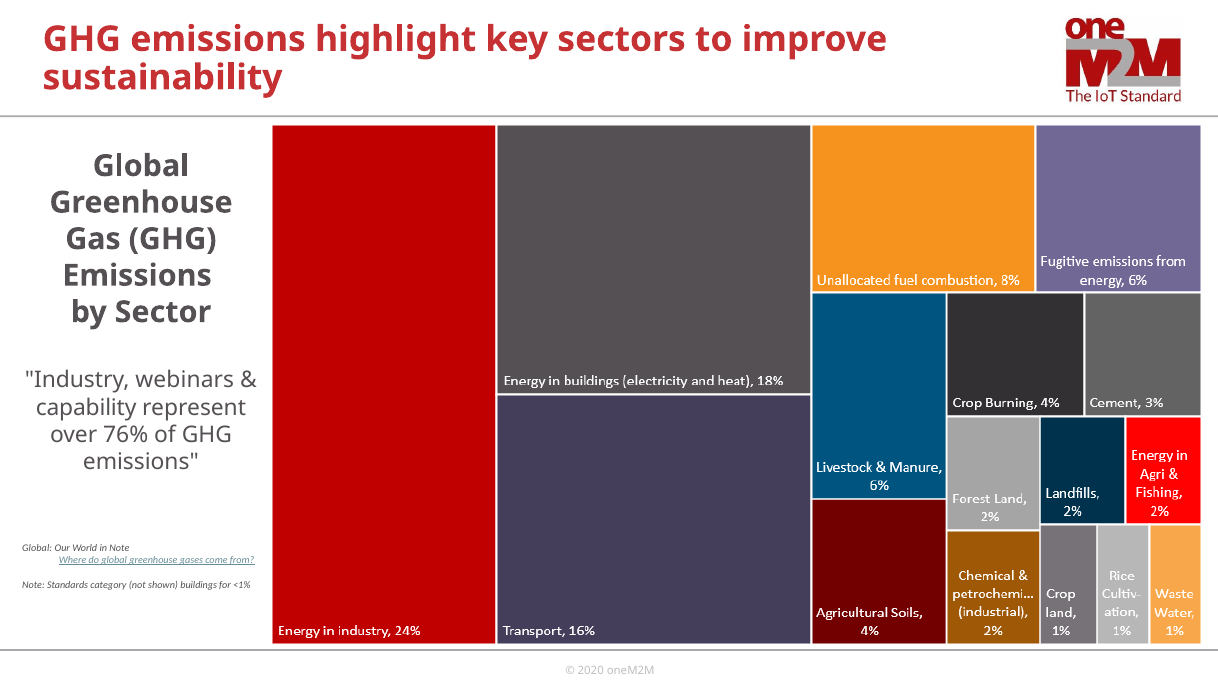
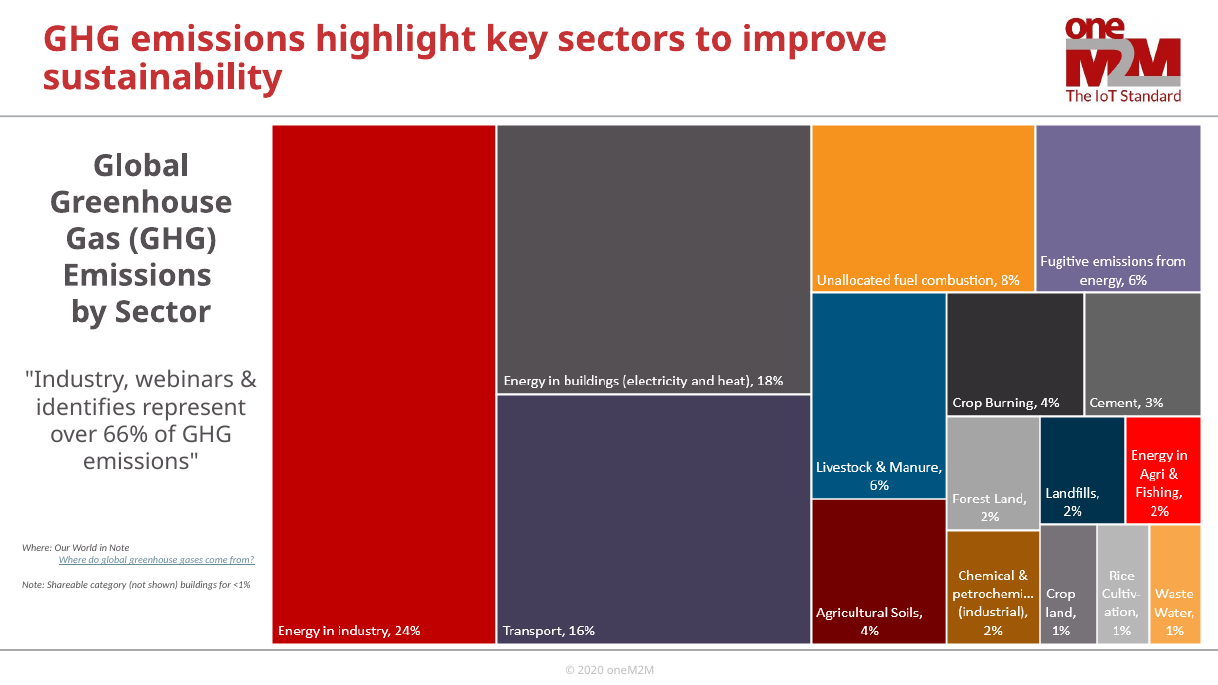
capability: capability -> identifies
76%: 76% -> 66%
Global at (37, 548): Global -> Where
Standards: Standards -> Shareable
